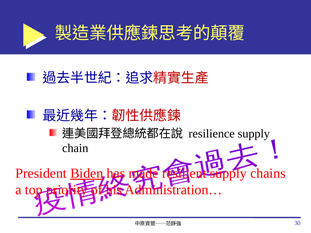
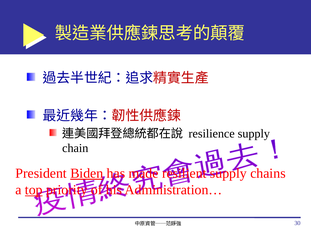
top underline: none -> present
